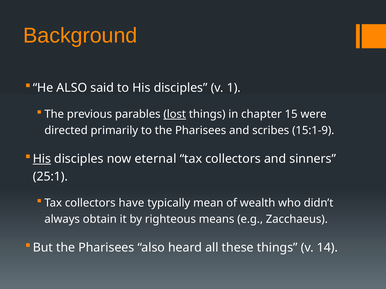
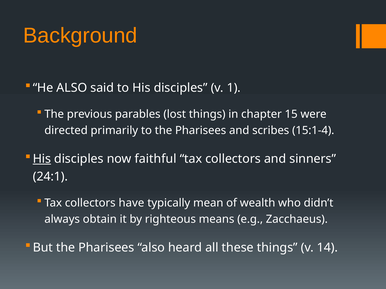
lost underline: present -> none
15:1-9: 15:1-9 -> 15:1-4
eternal: eternal -> faithful
25:1: 25:1 -> 24:1
